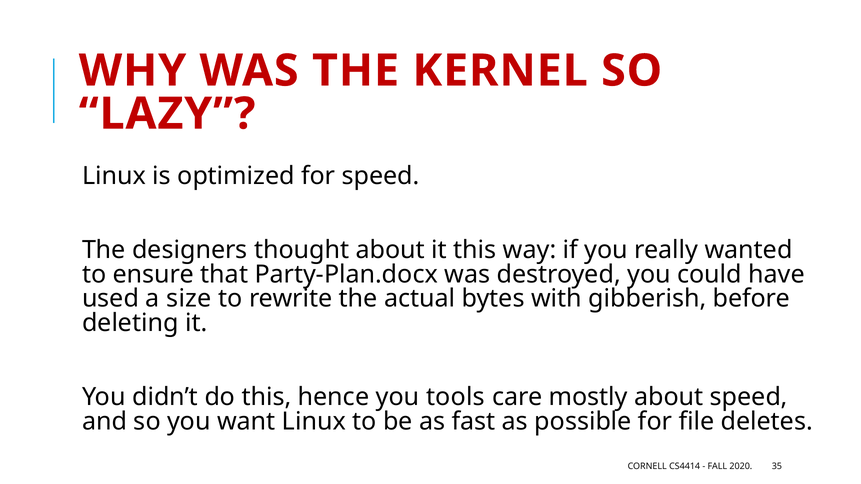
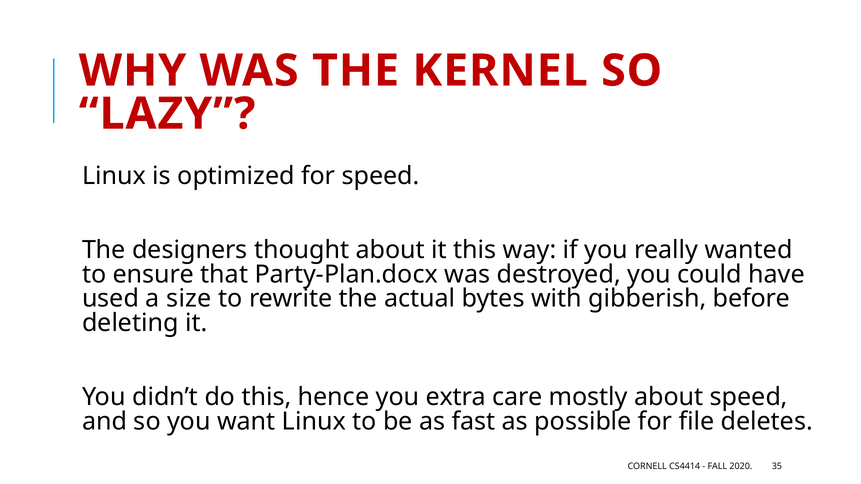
tools: tools -> extra
